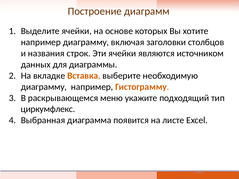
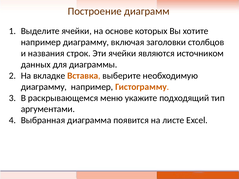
циркумфлекс: циркумфлекс -> аргументами
